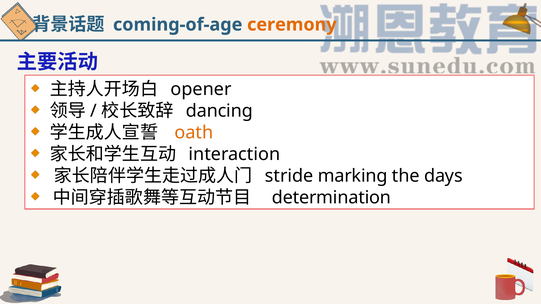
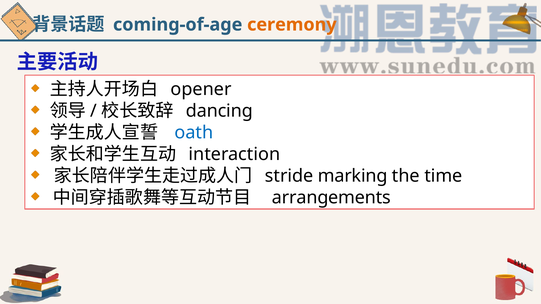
oath colour: orange -> blue
days: days -> time
determination: determination -> arrangements
